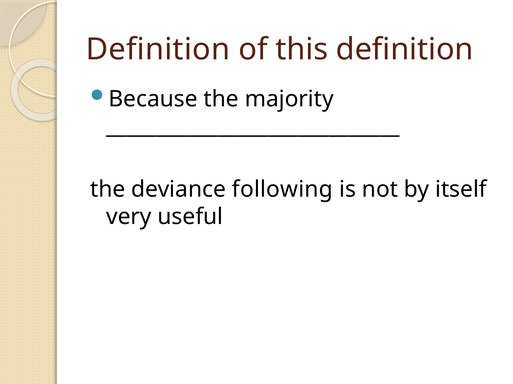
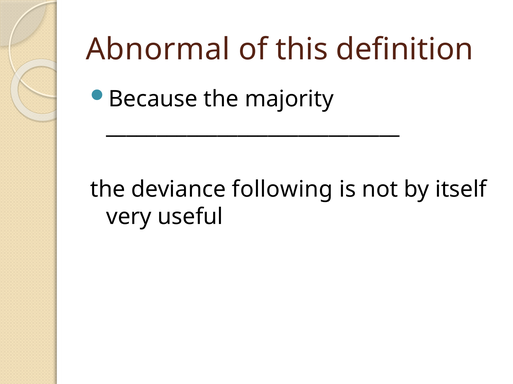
Definition at (158, 50): Definition -> Abnormal
